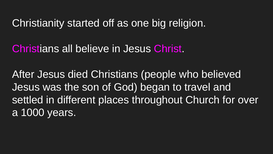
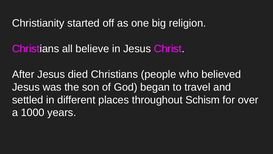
Church: Church -> Schism
